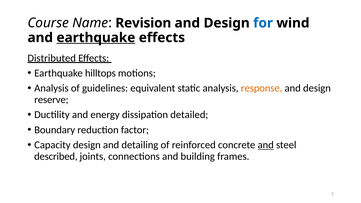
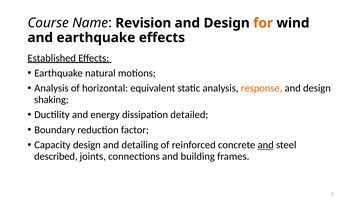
for colour: blue -> orange
earthquake at (96, 38) underline: present -> none
Distributed: Distributed -> Established
hilltops: hilltops -> natural
guidelines: guidelines -> horizontal
reserve: reserve -> shaking
